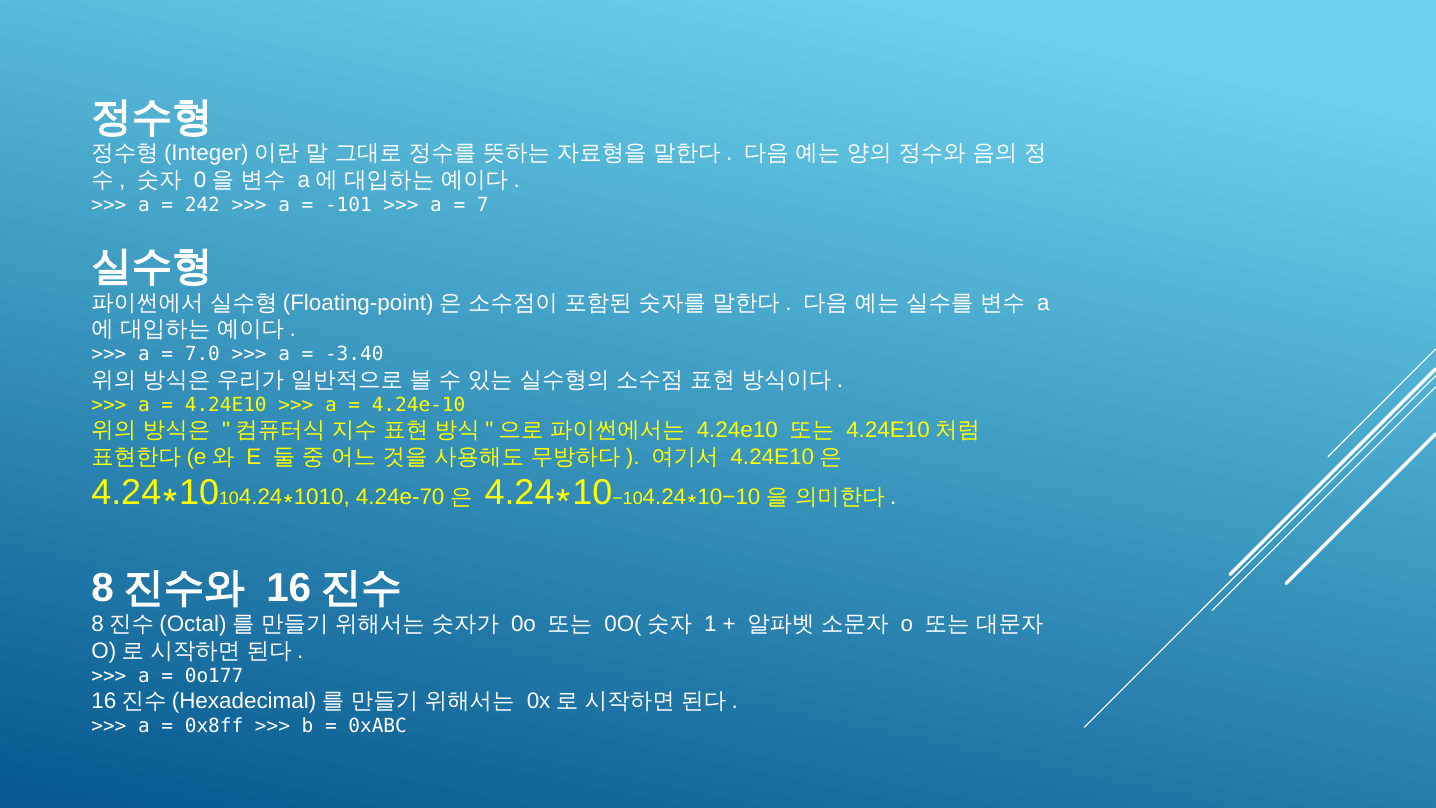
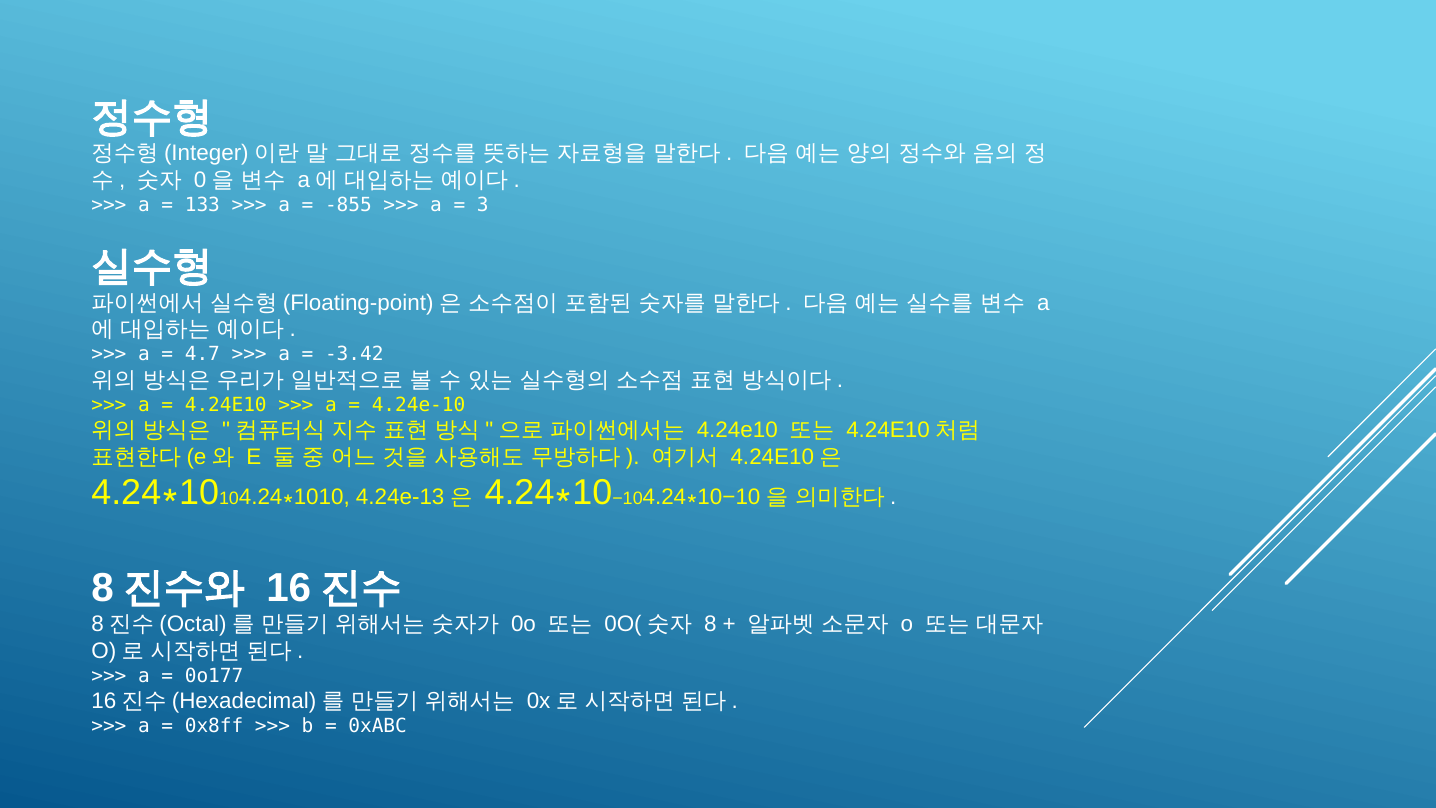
242: 242 -> 133
-101: -101 -> -855
7: 7 -> 3
7.0: 7.0 -> 4.7
-3.40: -3.40 -> -3.42
4.24e-70: 4.24e-70 -> 4.24e-13
1 at (710, 624): 1 -> 8
